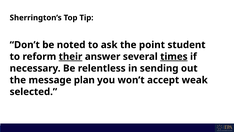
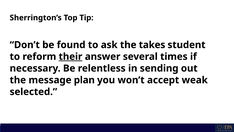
noted: noted -> found
point: point -> takes
times underline: present -> none
